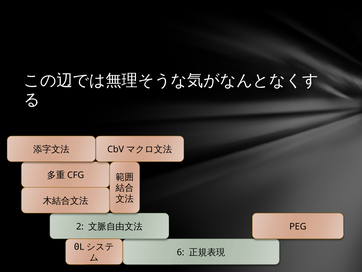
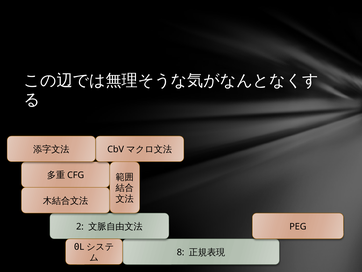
6: 6 -> 8
